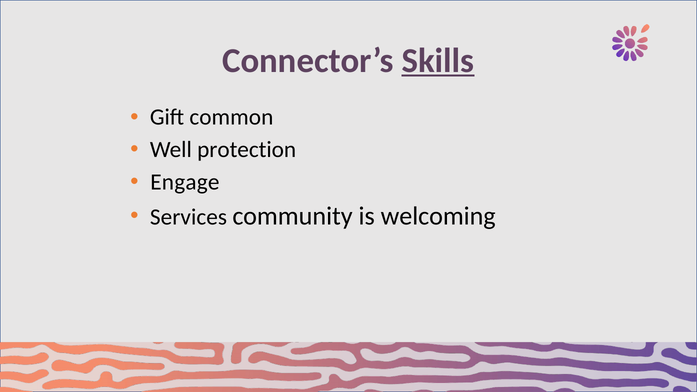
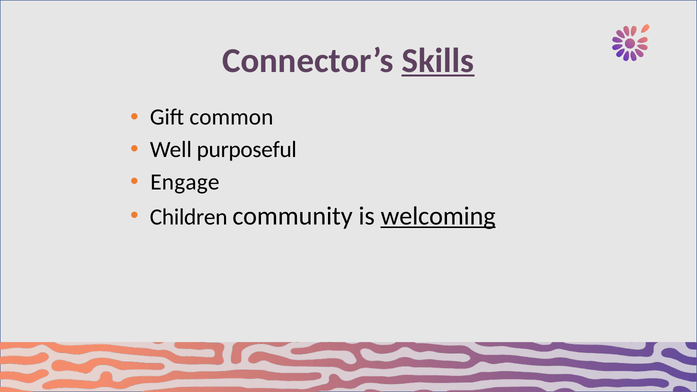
protection: protection -> purposeful
Services: Services -> Children
welcoming underline: none -> present
